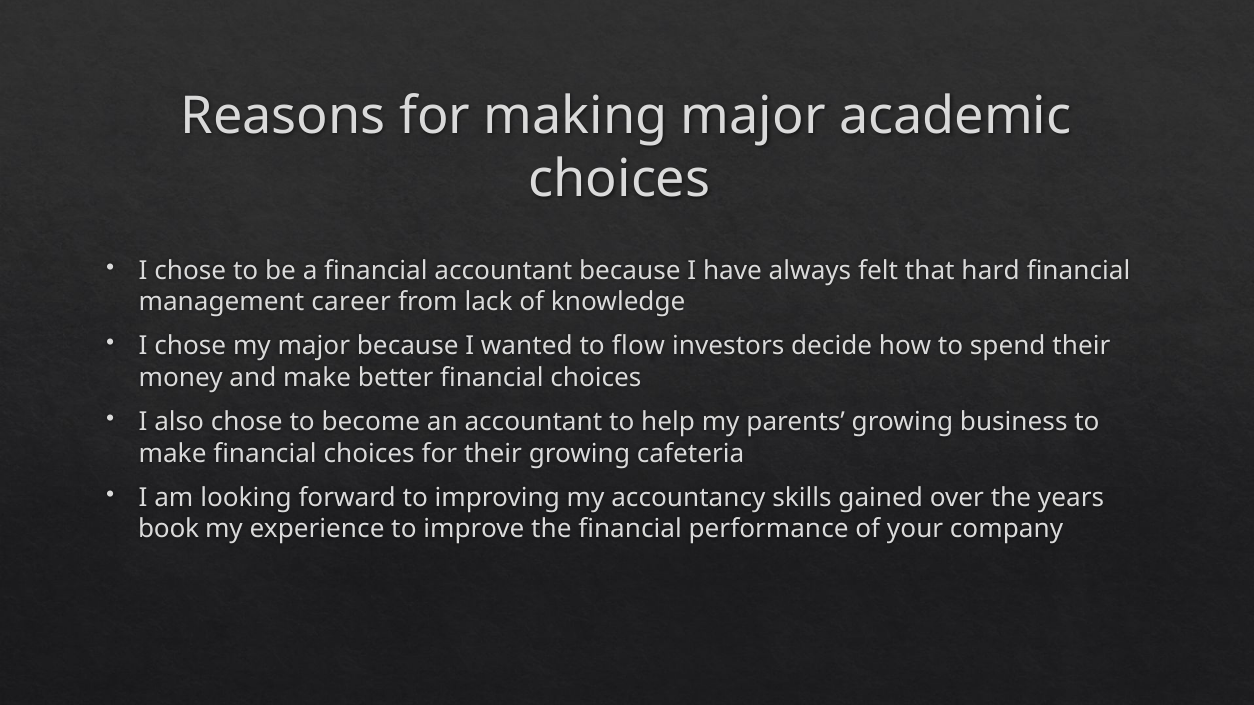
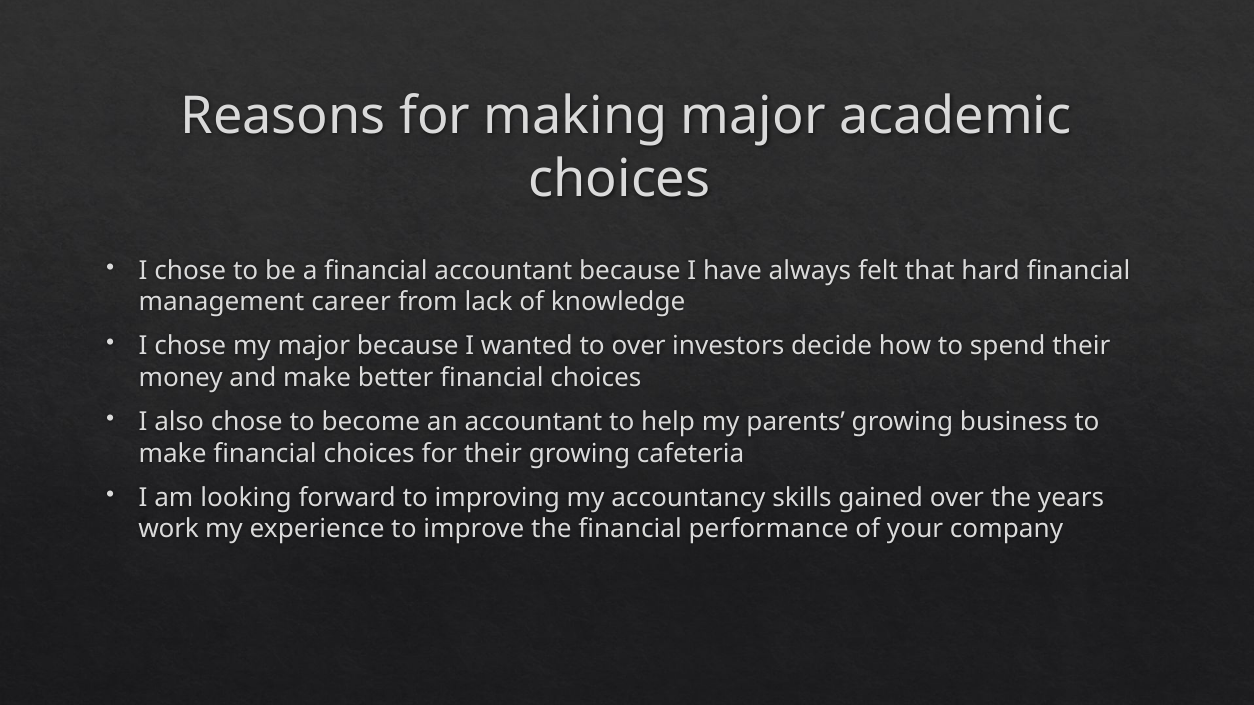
to flow: flow -> over
book: book -> work
